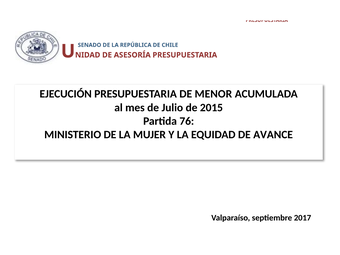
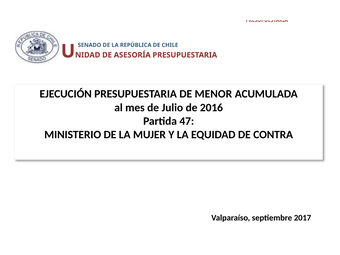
2015: 2015 -> 2016
76: 76 -> 47
AVANCE: AVANCE -> CONTRA
